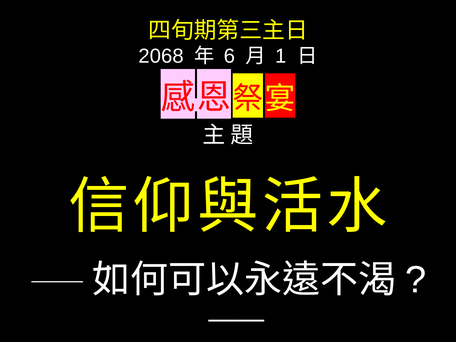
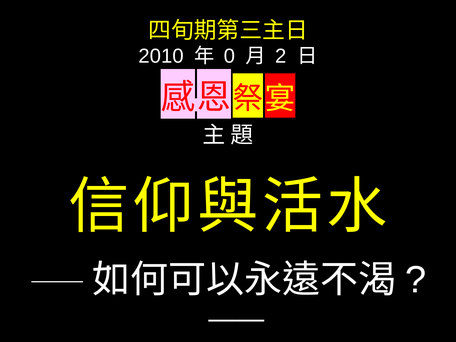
2068: 2068 -> 2010
6: 6 -> 0
1: 1 -> 2
